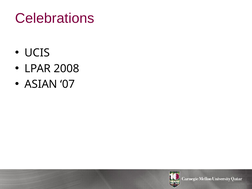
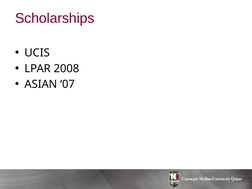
Celebrations: Celebrations -> Scholarships
